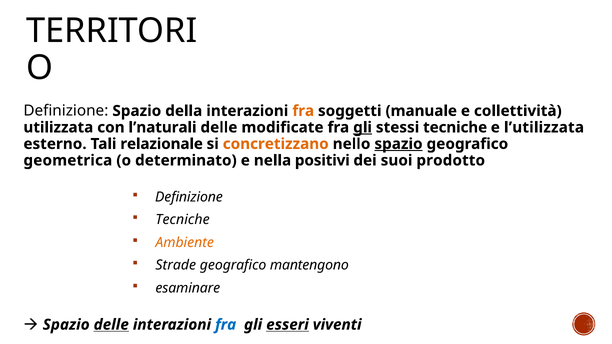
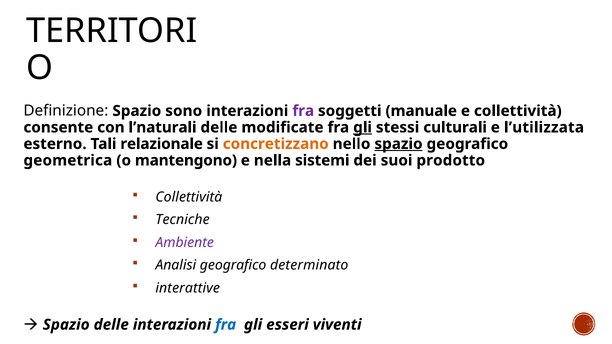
della: della -> sono
fra at (303, 111) colour: orange -> purple
utilizzata: utilizzata -> consente
stessi tecniche: tecniche -> culturali
determinato: determinato -> mantengono
positivi: positivi -> sistemi
Definizione at (189, 197): Definizione -> Collettività
Ambiente colour: orange -> purple
Strade: Strade -> Analisi
mantengono: mantengono -> determinato
esaminare: esaminare -> interattive
delle at (111, 325) underline: present -> none
esseri underline: present -> none
